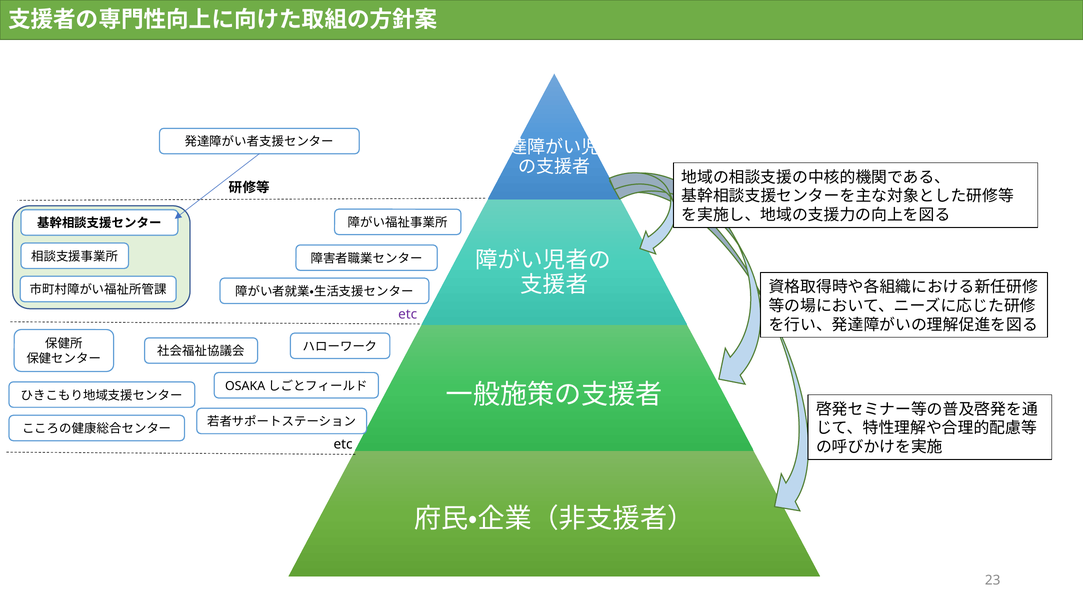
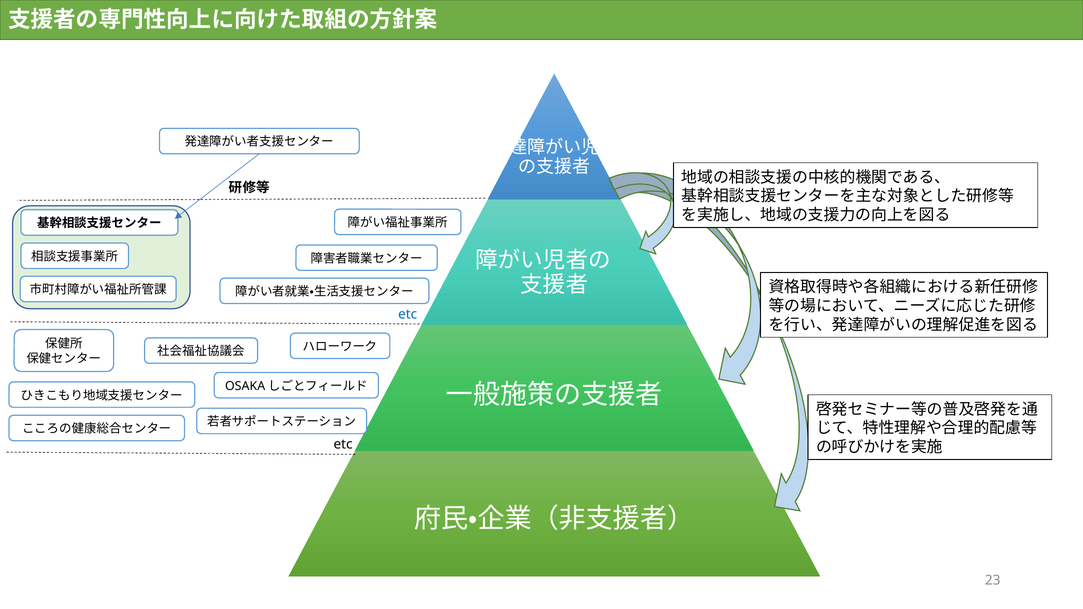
etc at (408, 314) colour: purple -> blue
